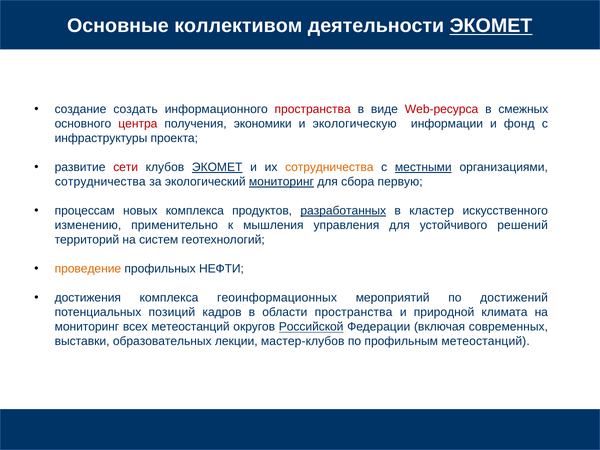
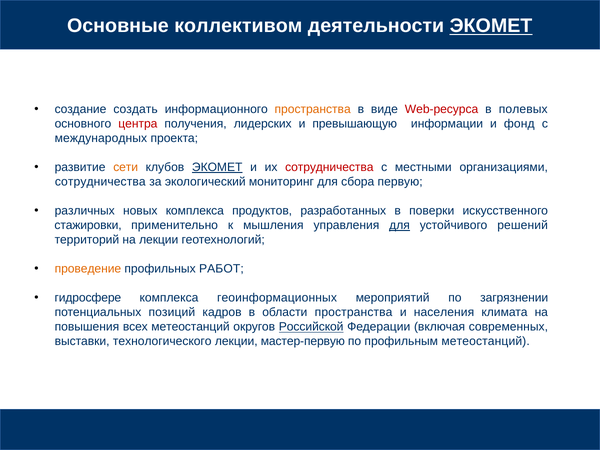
пространства at (313, 109) colour: red -> orange
смежных: смежных -> полевых
экономики: экономики -> лидерских
экологическую: экологическую -> превышающую
инфраструктуры: инфраструктуры -> международных
сети colour: red -> orange
сотрудничества at (329, 167) colour: orange -> red
местными underline: present -> none
мониторинг at (281, 182) underline: present -> none
процессам: процессам -> различных
разработанных underline: present -> none
кластер: кластер -> поверки
изменению: изменению -> стажировки
для at (400, 225) underline: none -> present
на систем: систем -> лекции
НЕФТИ: НЕФТИ -> РАБОТ
достижения: достижения -> гидросфере
достижений: достижений -> загрязнении
природной: природной -> населения
мониторинг at (87, 327): мониторинг -> повышения
образовательных: образовательных -> технологического
мастер-клубов: мастер-клубов -> мастер-первую
